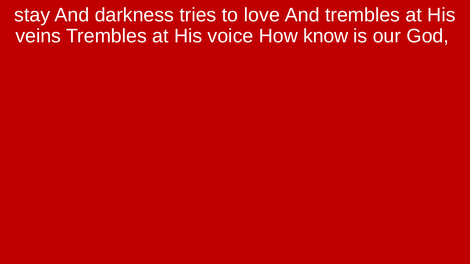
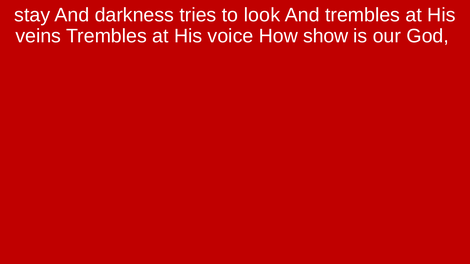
love: love -> look
know: know -> show
